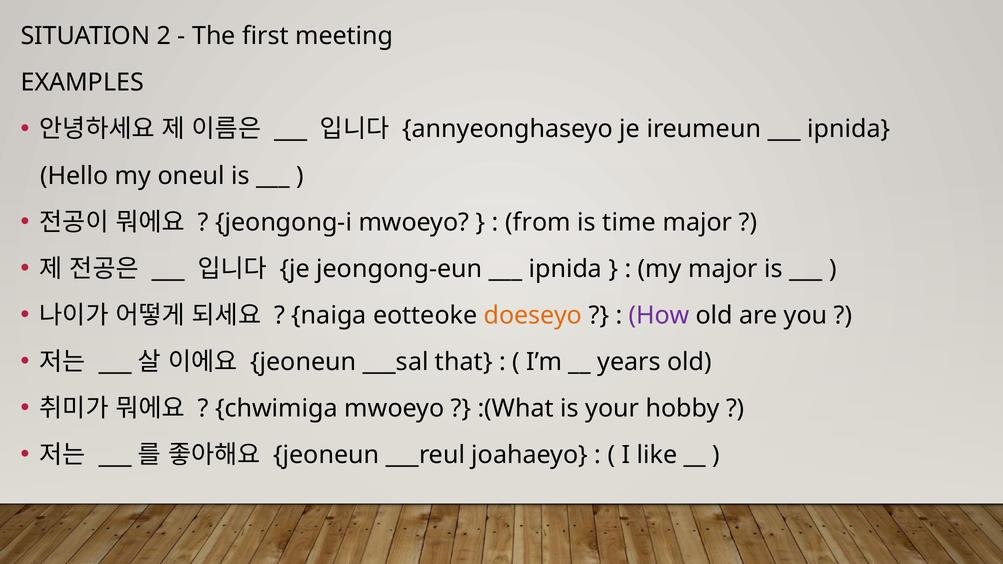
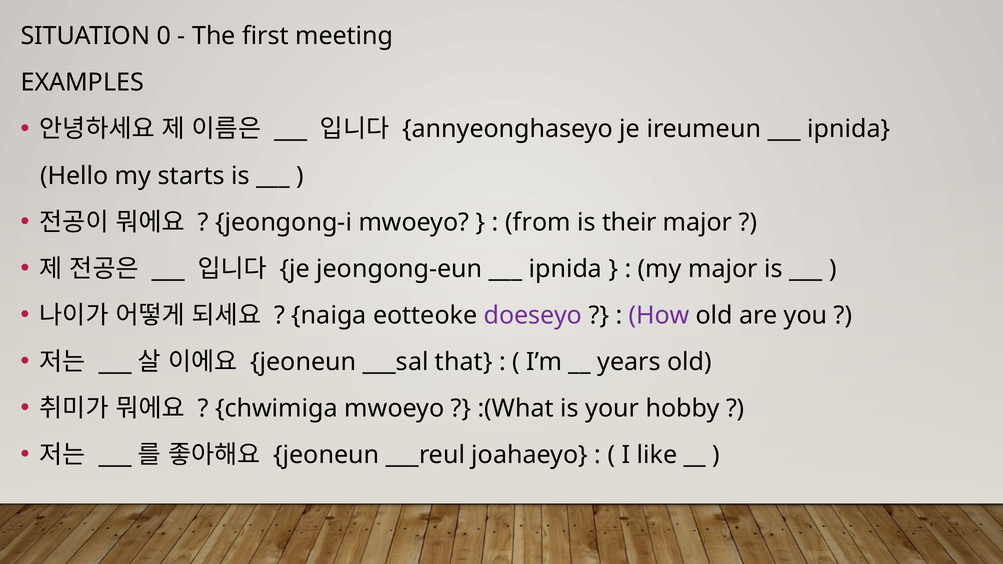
2: 2 -> 0
oneul: oneul -> starts
time: time -> their
doeseyo colour: orange -> purple
